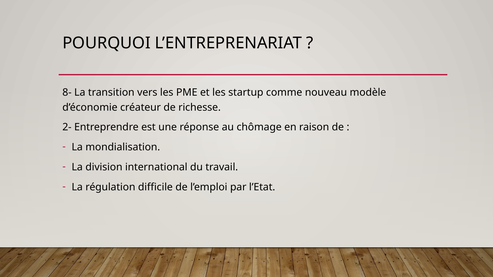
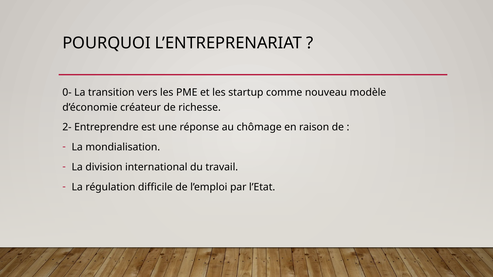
8-: 8- -> 0-
